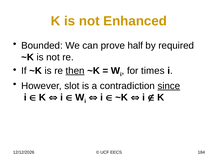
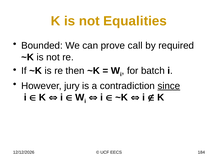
Enhanced: Enhanced -> Equalities
half: half -> call
then underline: present -> none
times: times -> batch
slot: slot -> jury
